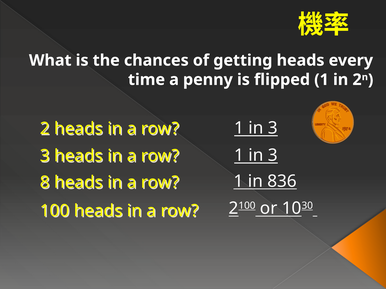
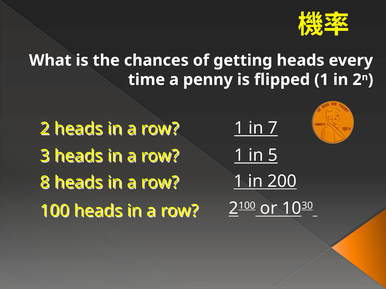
3 at (273, 128): 3 -> 7
3 at (273, 155): 3 -> 5
836: 836 -> 200
